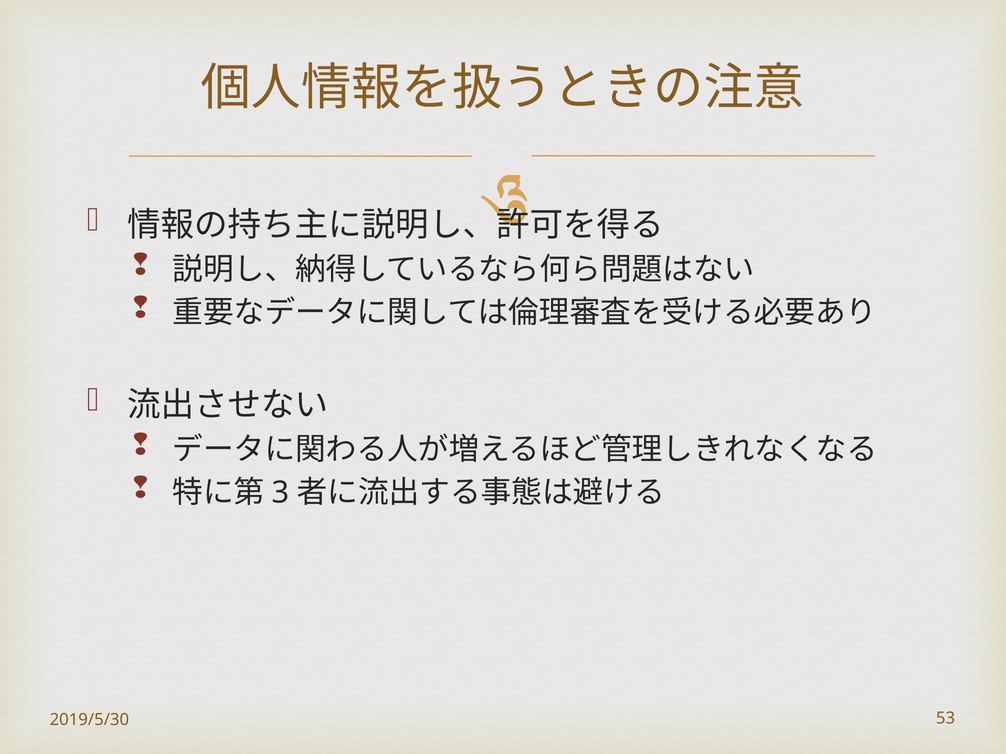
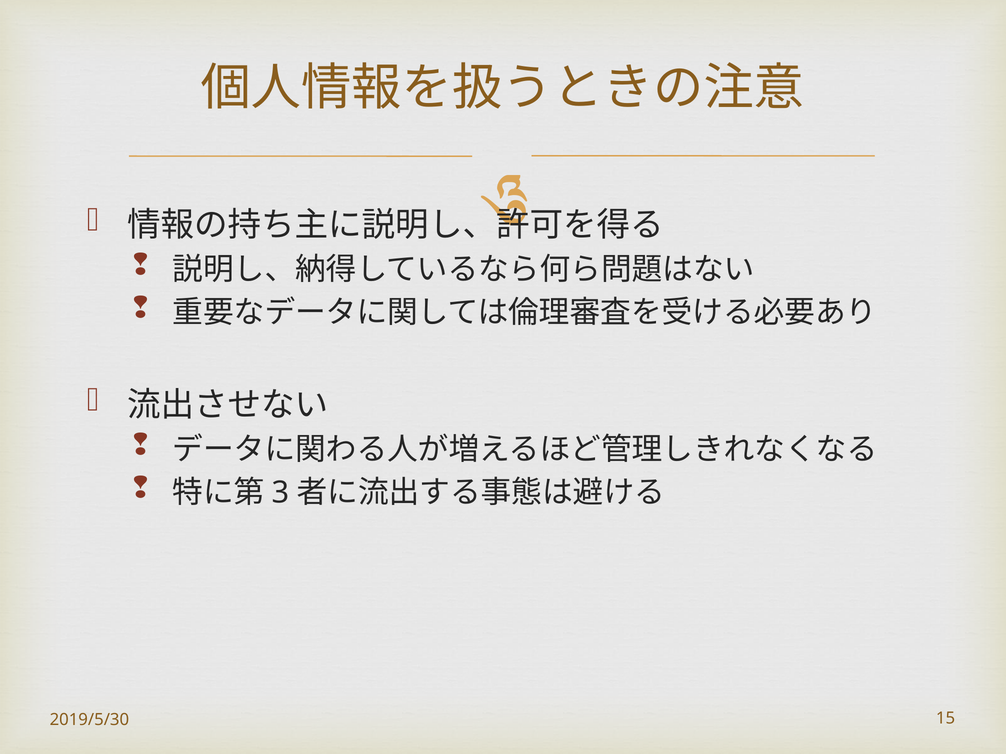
53: 53 -> 15
